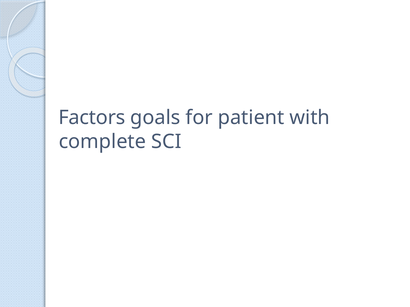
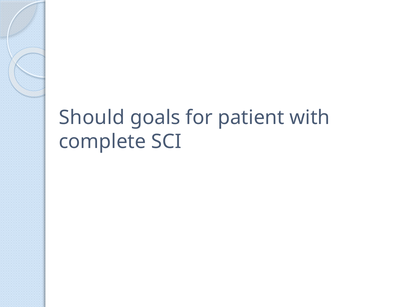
Factors: Factors -> Should
